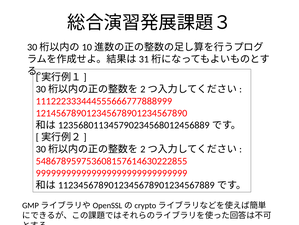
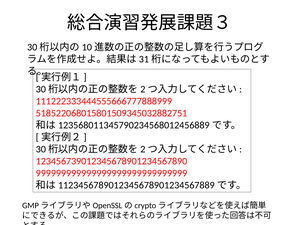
121456789012345678901234567890: 121456789012345678901234567890 -> 518522068015801509345032882751
548678959753608157614630222855: 548678959753608157614630222855 -> 123456739012345678901234567890
